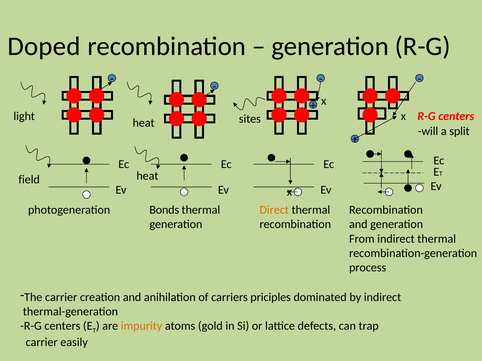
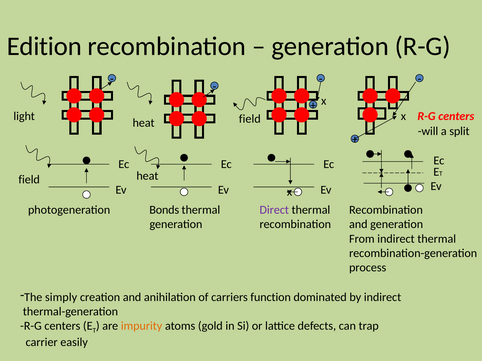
Doped: Doped -> Edition
heat sites: sites -> field
Direct colour: orange -> purple
The carrier: carrier -> simply
priciples: priciples -> function
